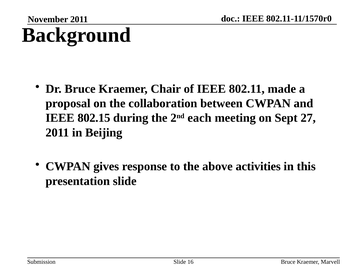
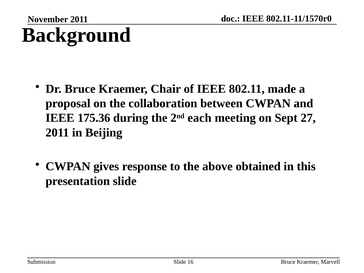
802.15: 802.15 -> 175.36
activities: activities -> obtained
